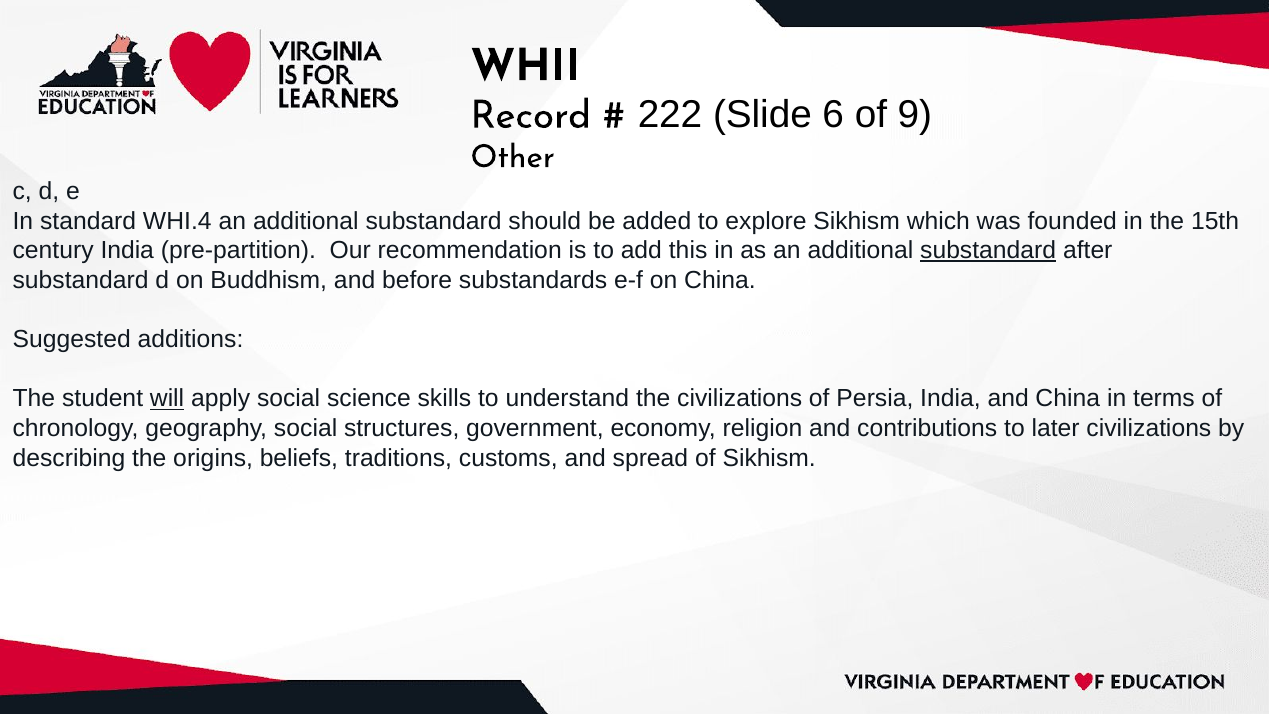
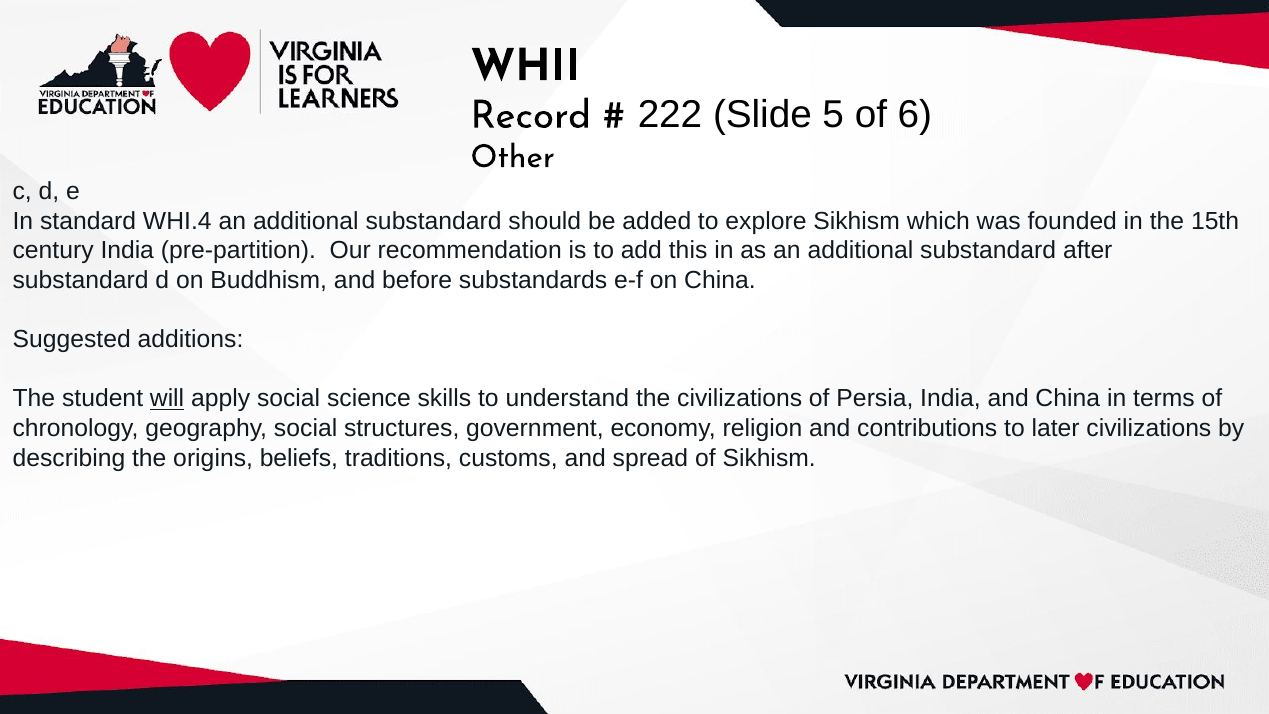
6: 6 -> 5
9: 9 -> 6
substandard at (988, 250) underline: present -> none
